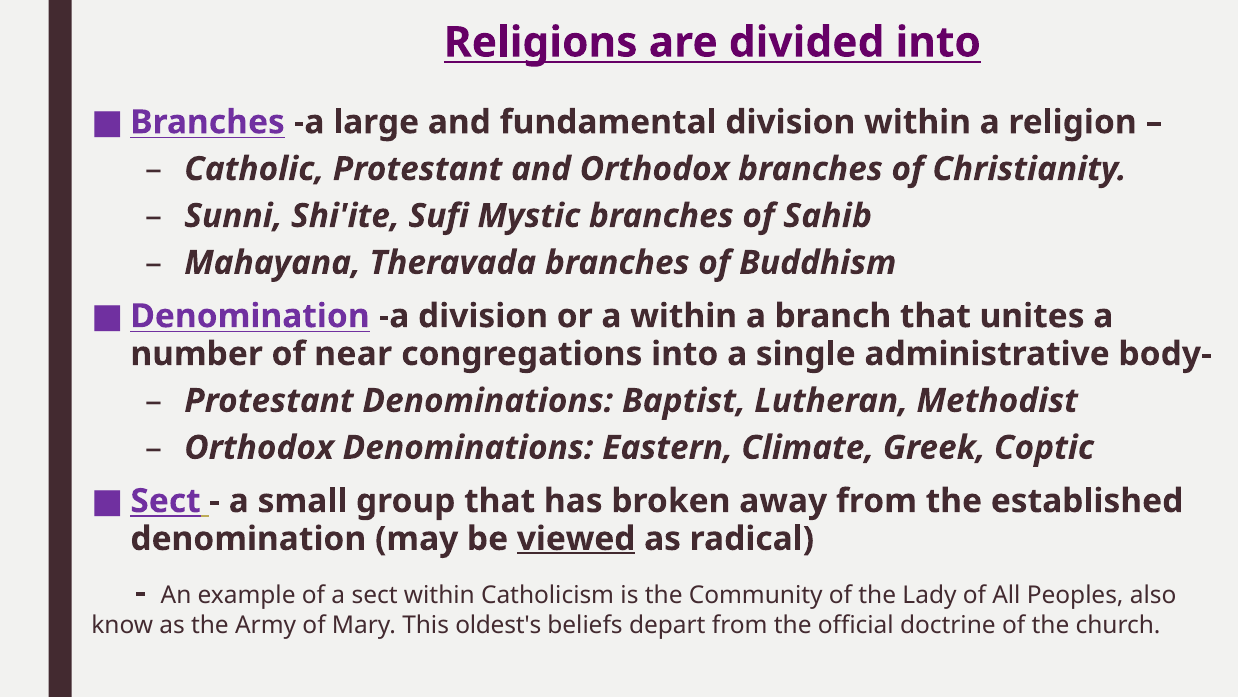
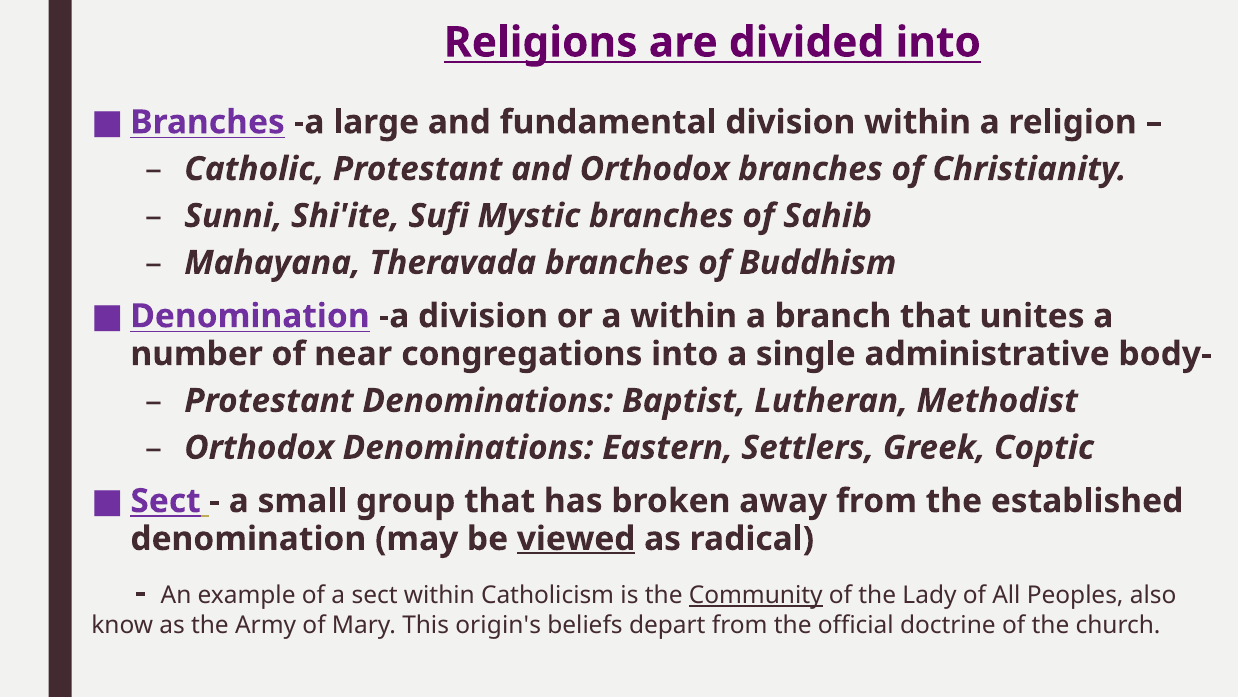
Climate: Climate -> Settlers
Community underline: none -> present
oldest's: oldest's -> origin's
